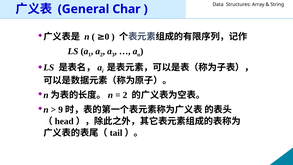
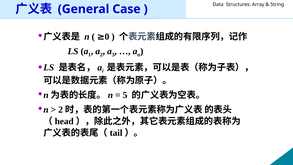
Char: Char -> Case
2 at (125, 95): 2 -> 5
9 at (61, 110): 9 -> 2
